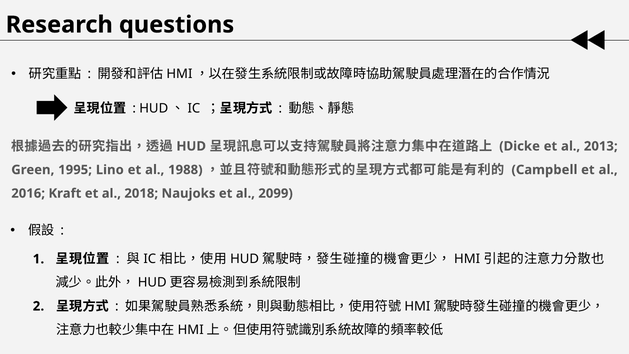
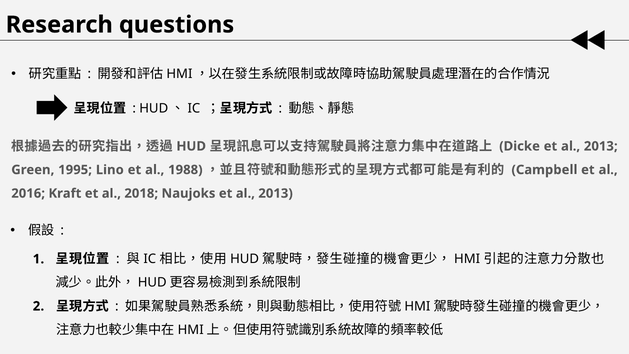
Naujoks et al 2099: 2099 -> 2013
